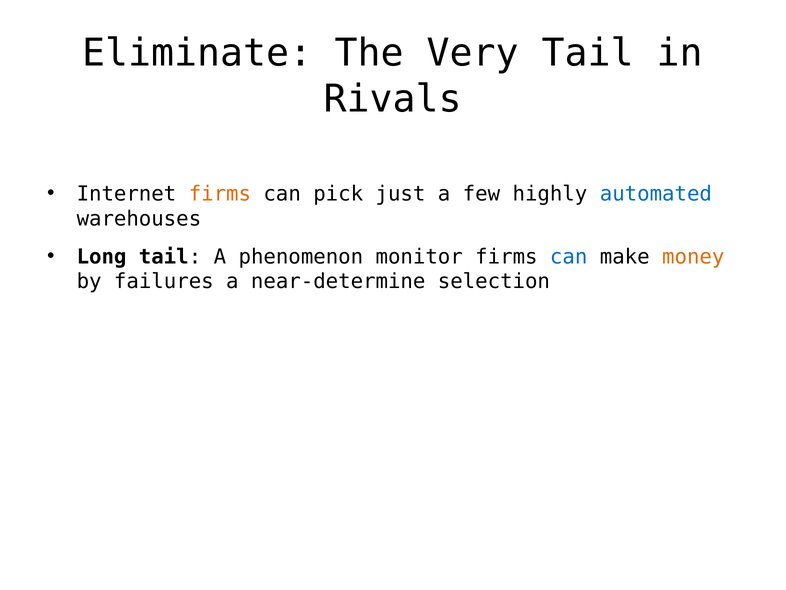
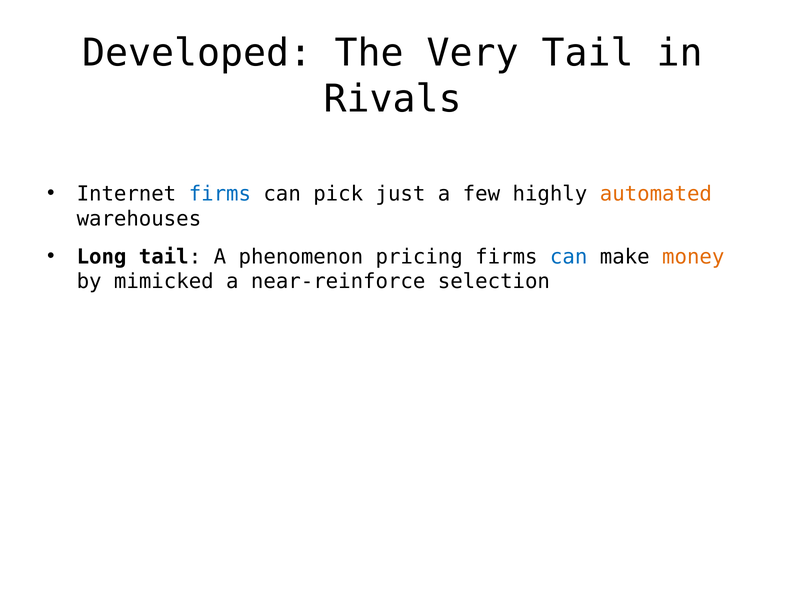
Eliminate: Eliminate -> Developed
firms at (220, 194) colour: orange -> blue
automated colour: blue -> orange
monitor: monitor -> pricing
failures: failures -> mimicked
near-determine: near-determine -> near-reinforce
